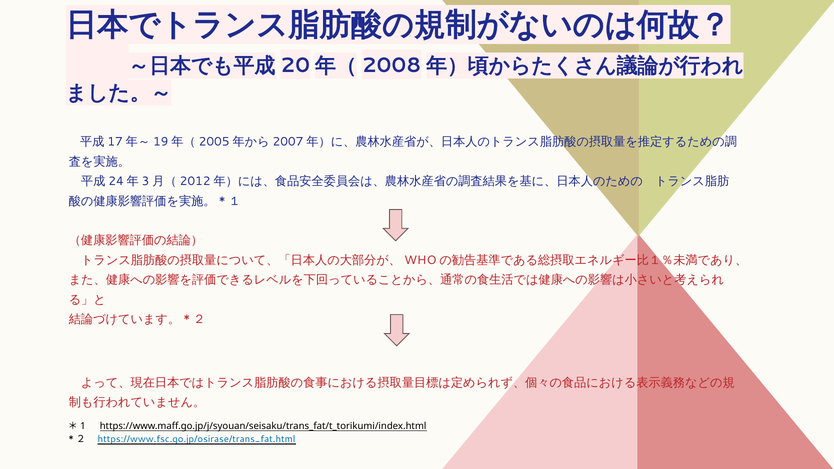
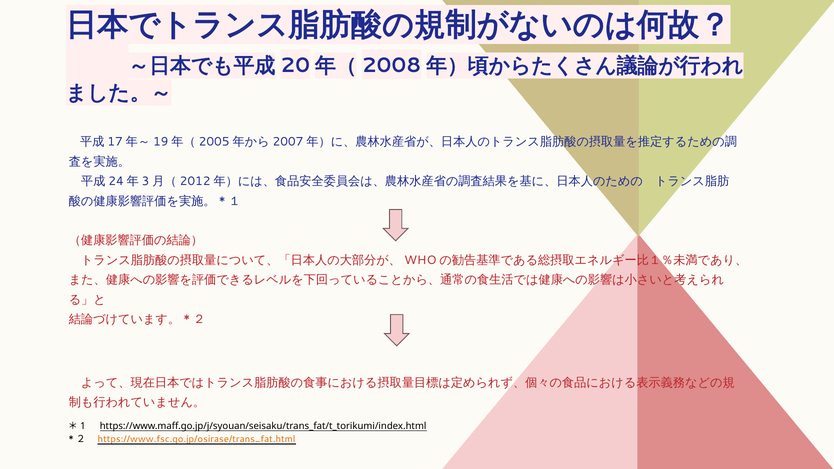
https://www.fsc.go.jp/osirase/trans_fat.html colour: blue -> orange
